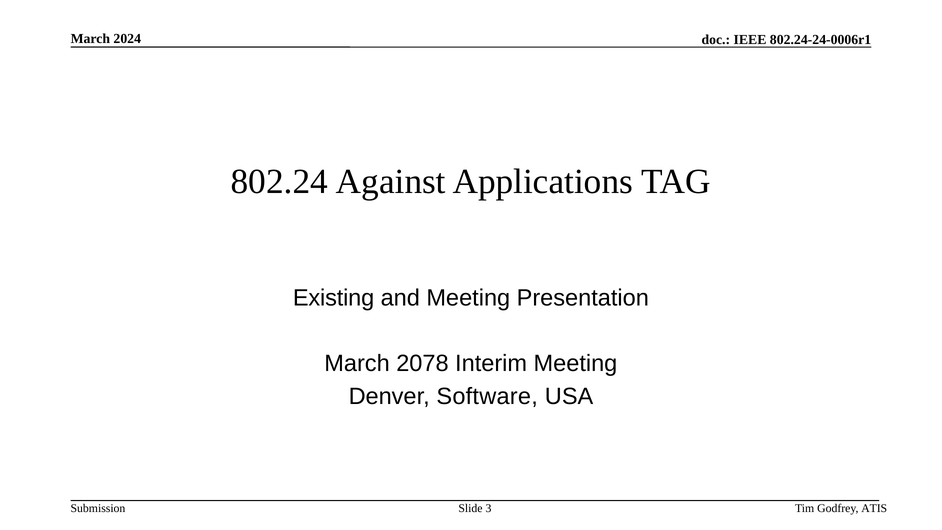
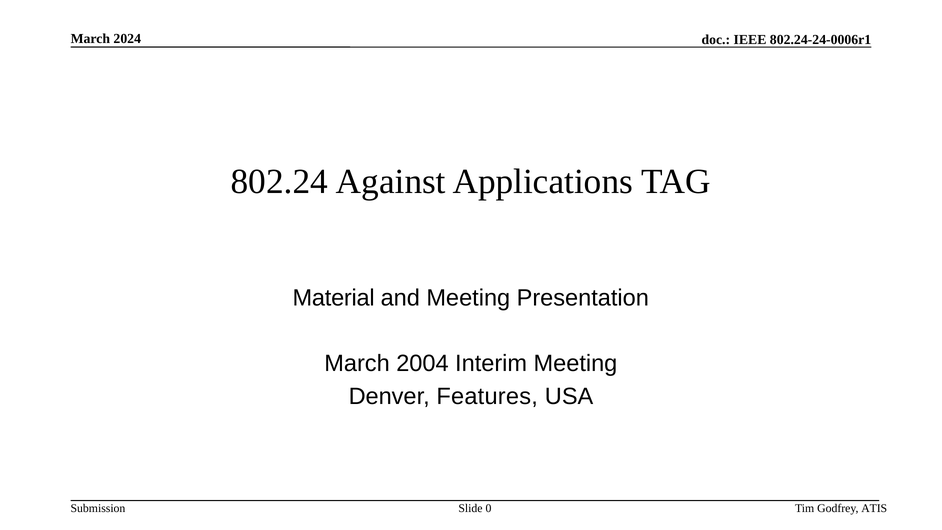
Existing: Existing -> Material
2078: 2078 -> 2004
Software: Software -> Features
3: 3 -> 0
